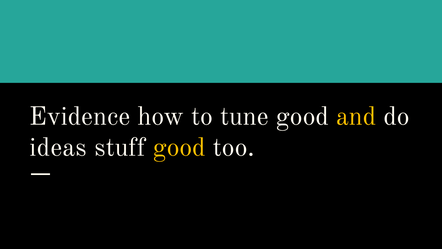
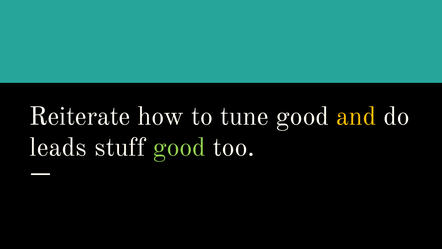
Evidence: Evidence -> Reiterate
ideas: ideas -> leads
good at (179, 147) colour: yellow -> light green
